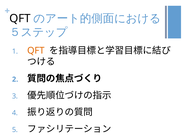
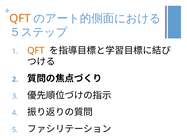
QFT at (20, 18) colour: black -> orange
